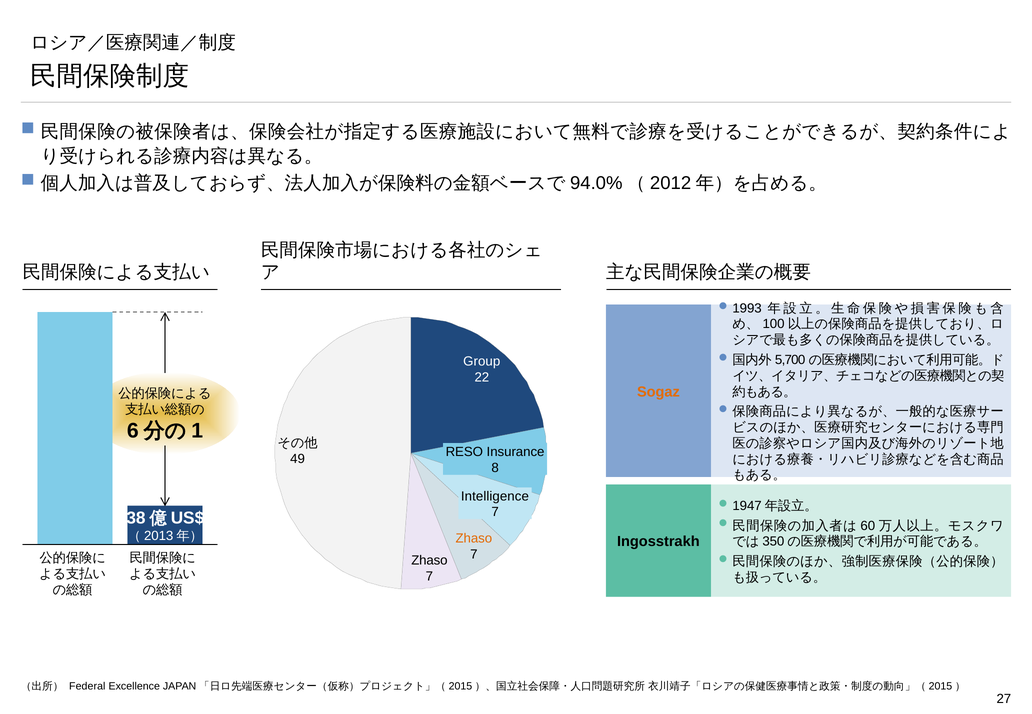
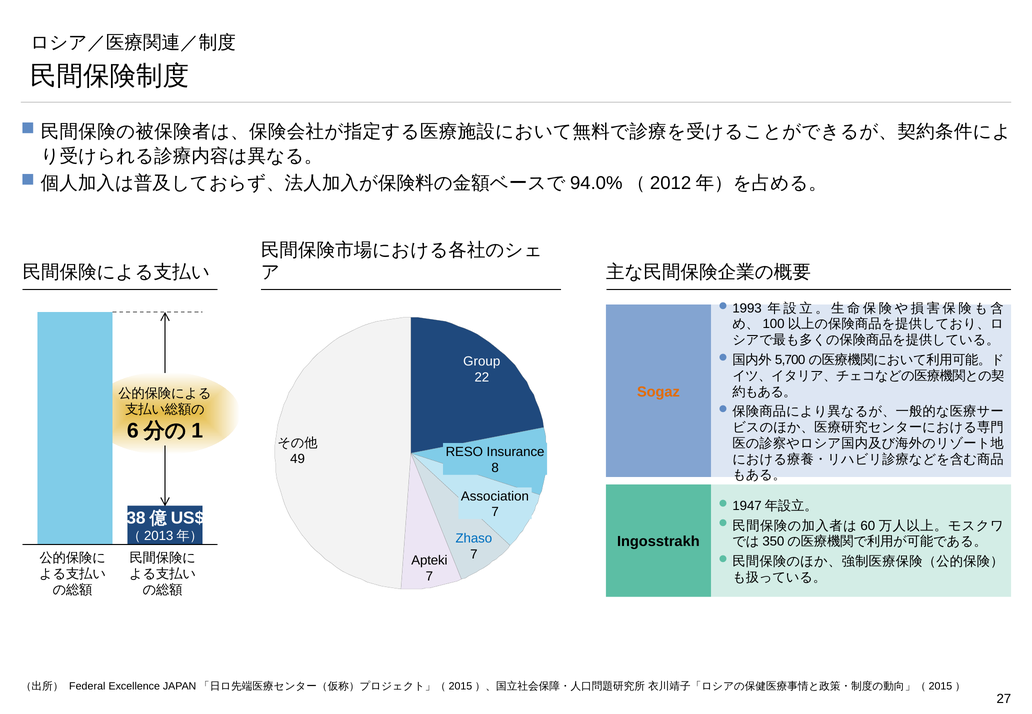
Intelligence: Intelligence -> Association
Zhaso at (474, 539) colour: orange -> blue
Zhaso at (429, 561): Zhaso -> Apteki
